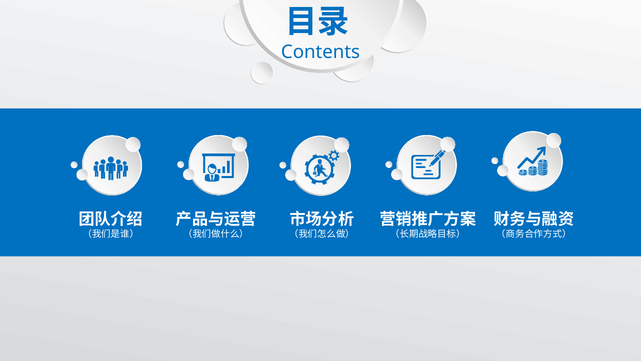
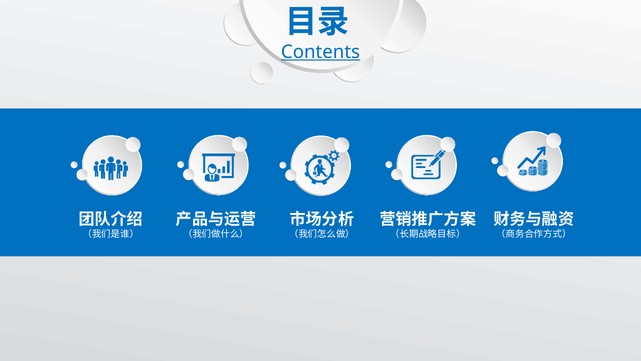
Contents underline: none -> present
